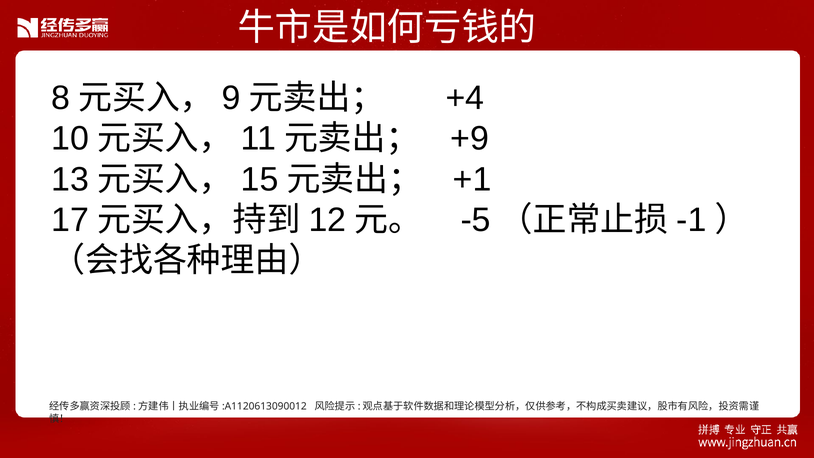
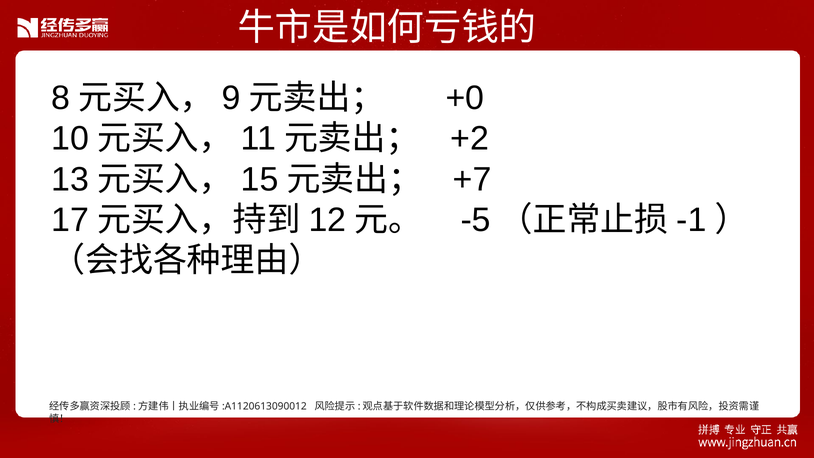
+4: +4 -> +0
+9: +9 -> +2
+1: +1 -> +7
